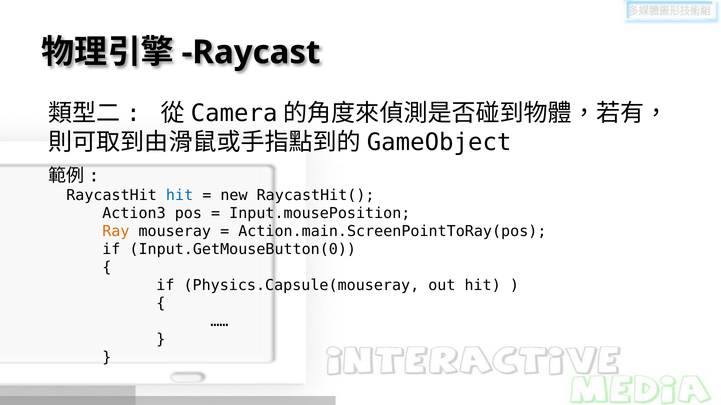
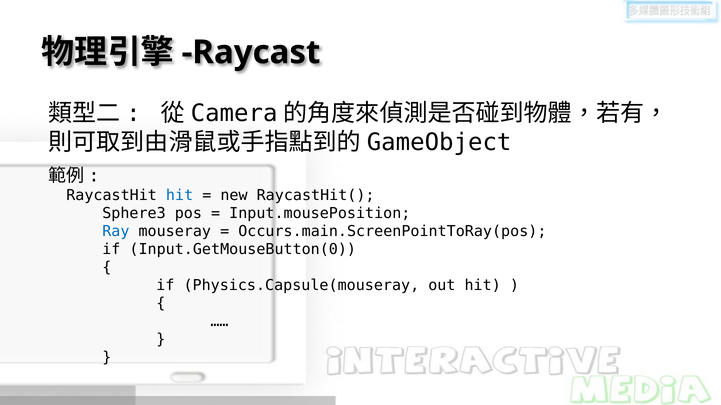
Action3: Action3 -> Sphere3
Ray colour: orange -> blue
Action.main.ScreenPointToRay(pos: Action.main.ScreenPointToRay(pos -> Occurs.main.ScreenPointToRay(pos
